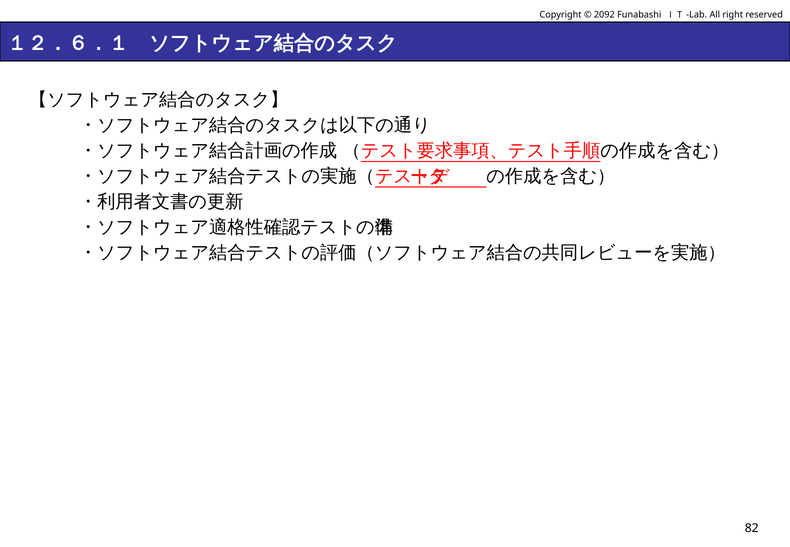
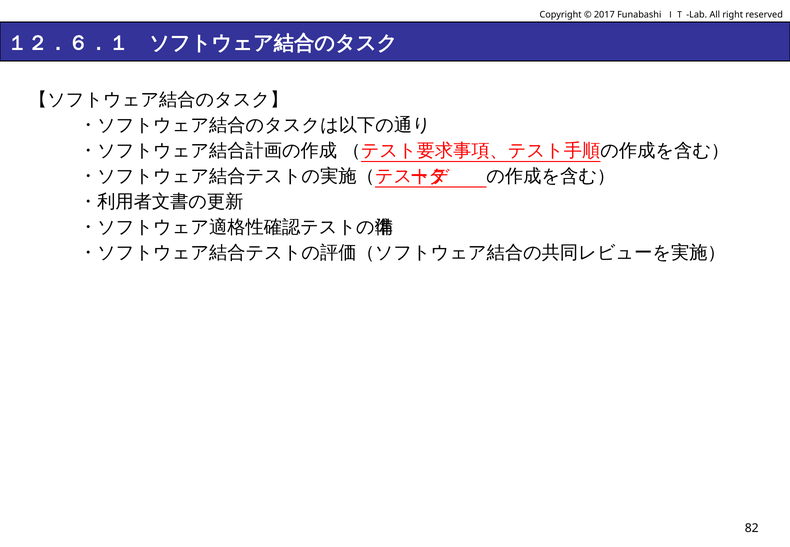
2092: 2092 -> 2017
